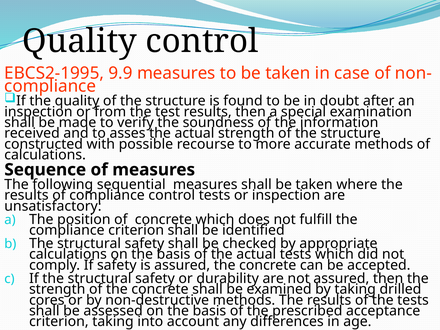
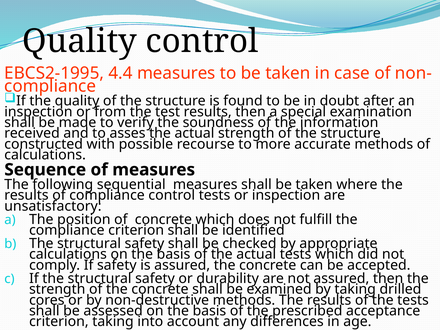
9.9: 9.9 -> 4.4
